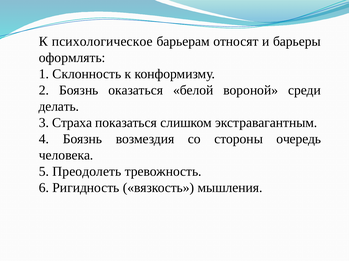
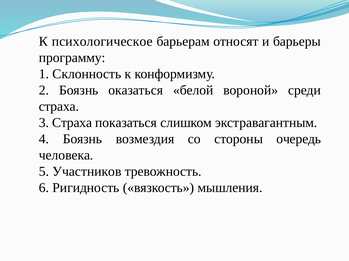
оформлять: оформлять -> программу
делать at (59, 107): делать -> страха
Преодолеть: Преодолеть -> Участников
